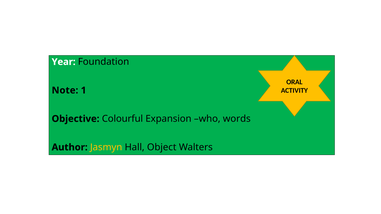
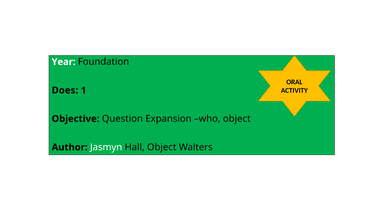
Note: Note -> Does
Colourful: Colourful -> Question
who words: words -> object
Jasmyn colour: yellow -> white
